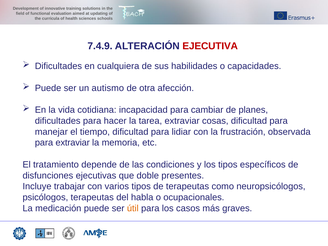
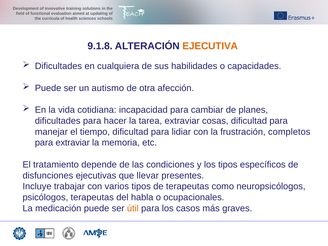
7.4.9: 7.4.9 -> 9.1.8
EJECUTIVA colour: red -> orange
observada: observada -> completos
doble: doble -> llevar
